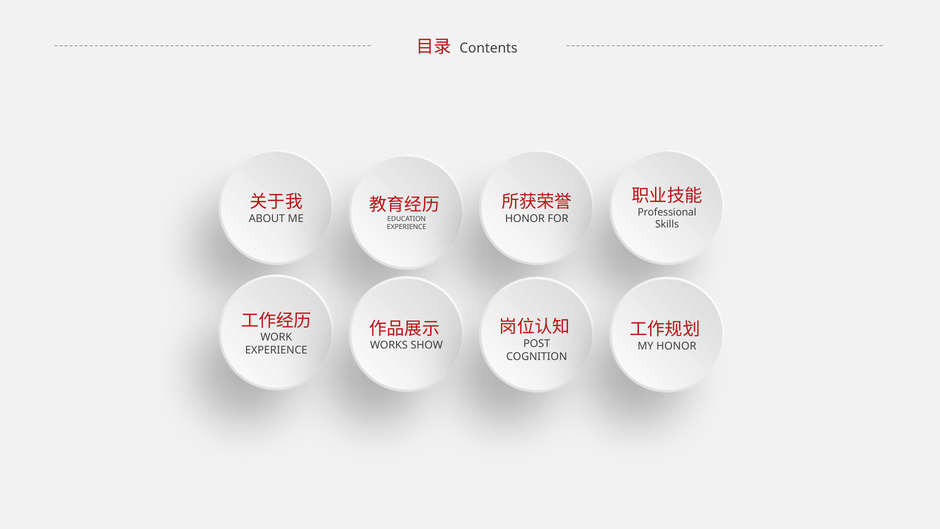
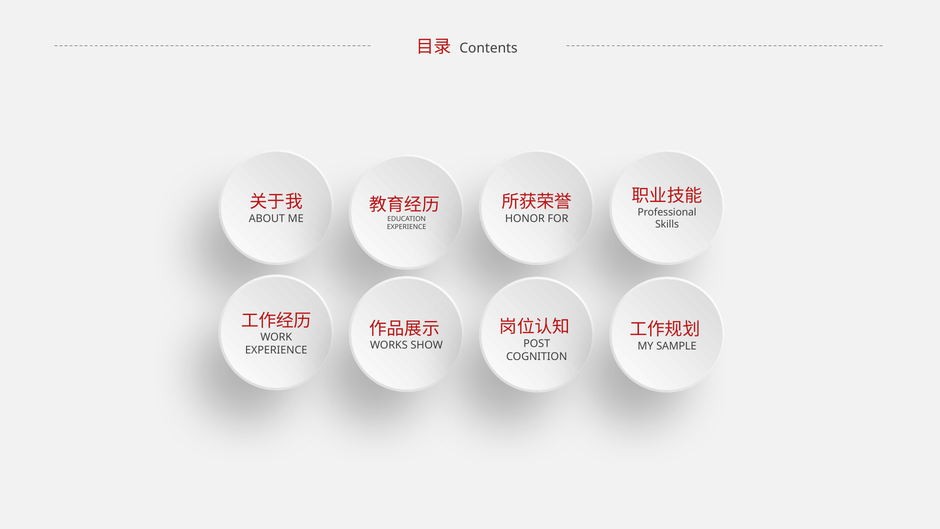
HONOR at (676, 346): HONOR -> SAMPLE
